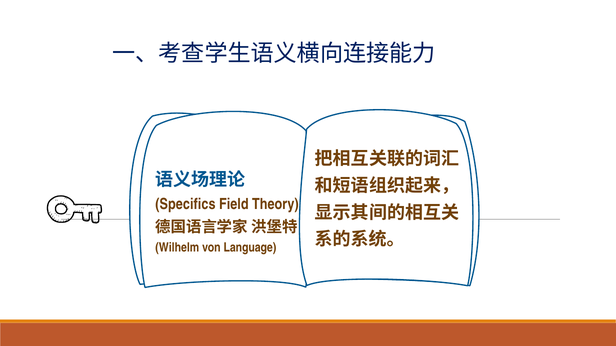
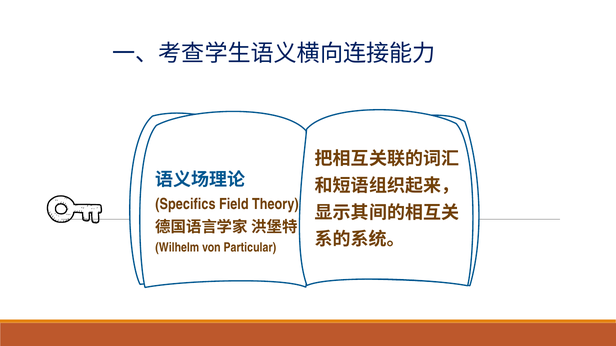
Language: Language -> Particular
